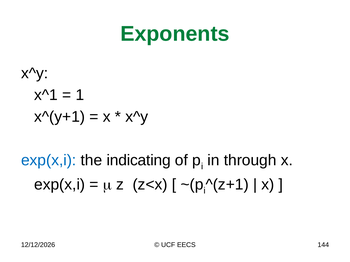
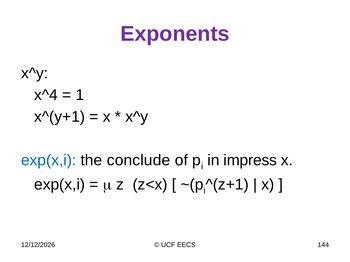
Exponents colour: green -> purple
x^1: x^1 -> x^4
indicating: indicating -> conclude
through: through -> impress
